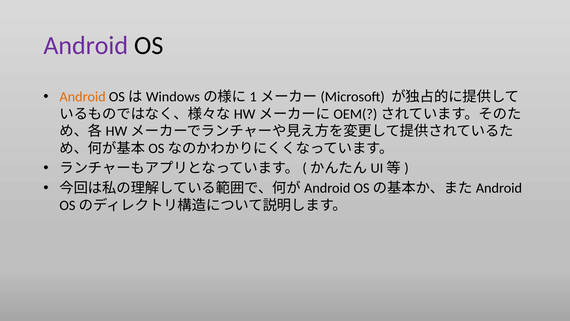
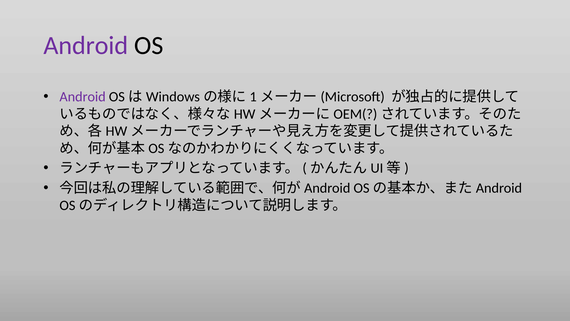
Android at (83, 97) colour: orange -> purple
